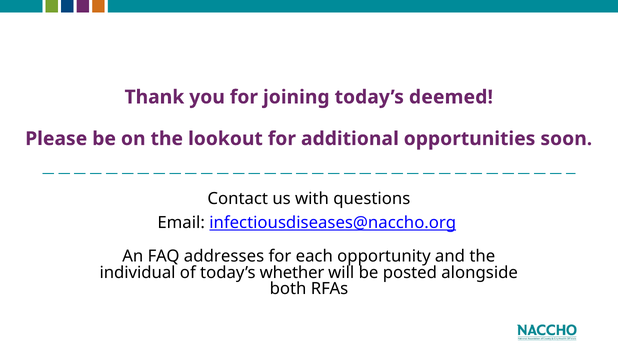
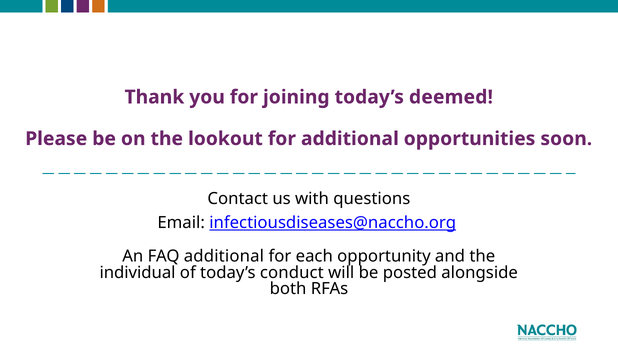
FAQ addresses: addresses -> additional
whether: whether -> conduct
